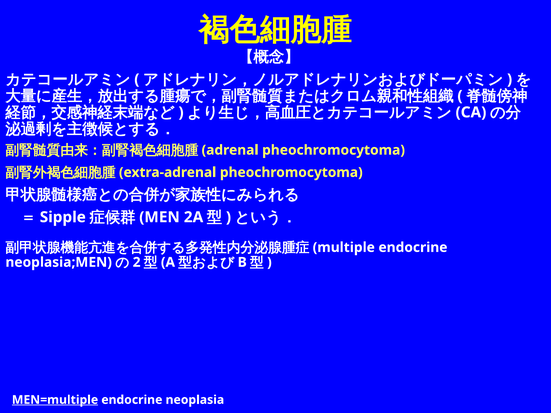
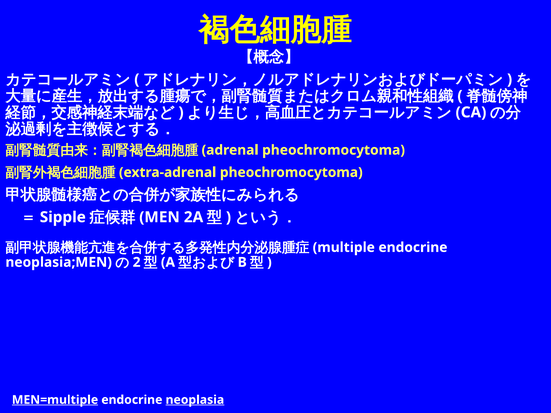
neoplasia underline: none -> present
